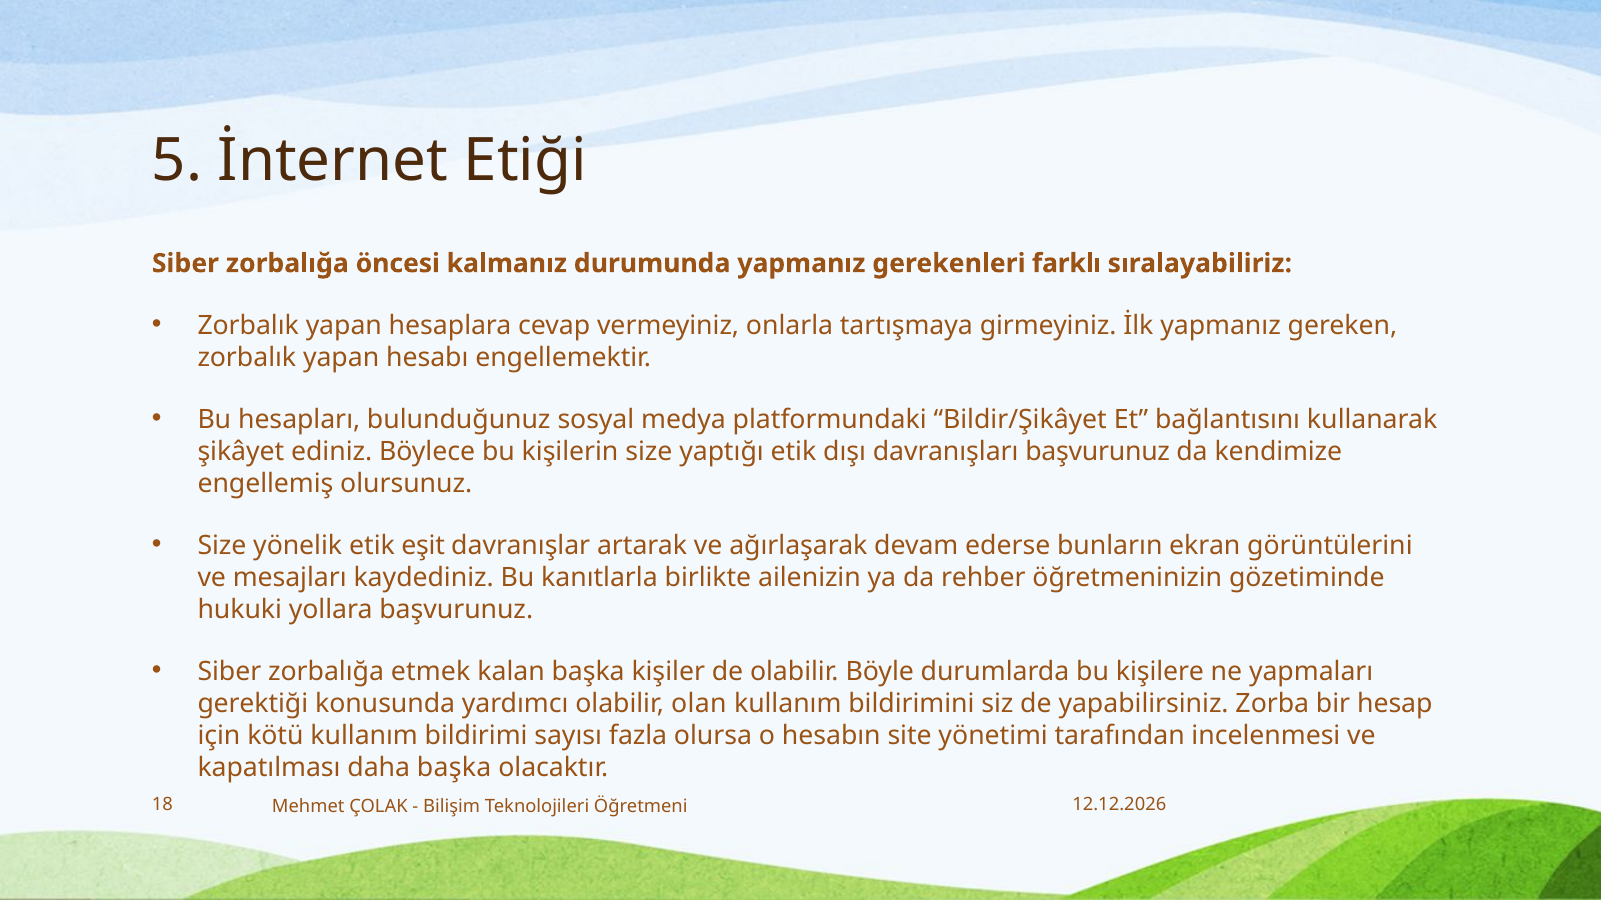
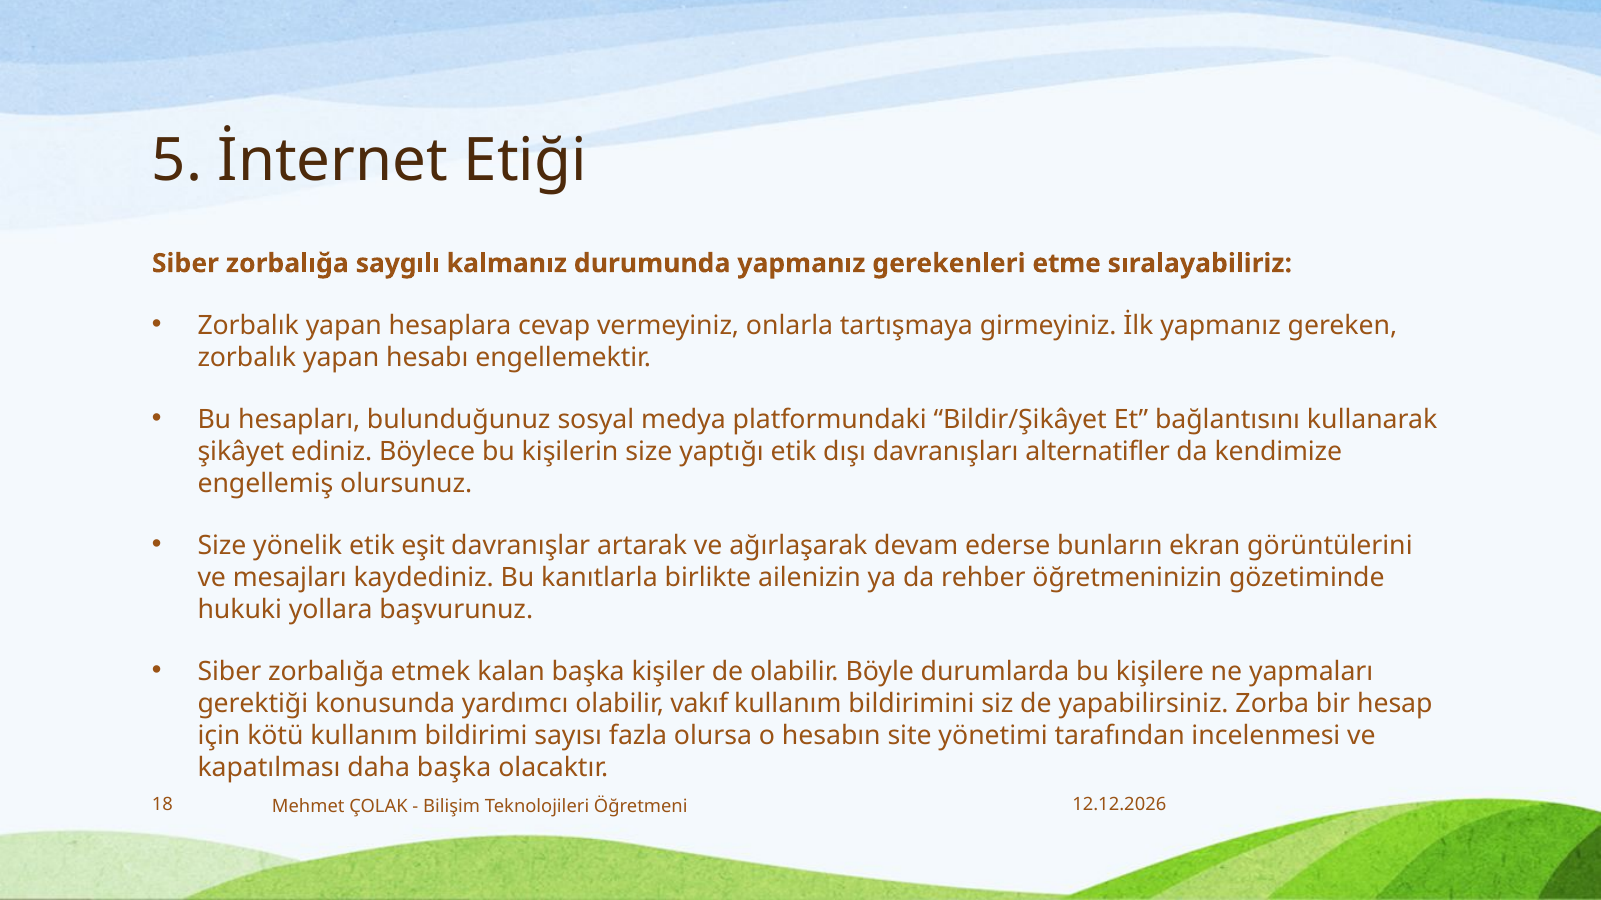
öncesi: öncesi -> saygılı
farklı: farklı -> etme
davranışları başvurunuz: başvurunuz -> alternatifler
olan: olan -> vakıf
